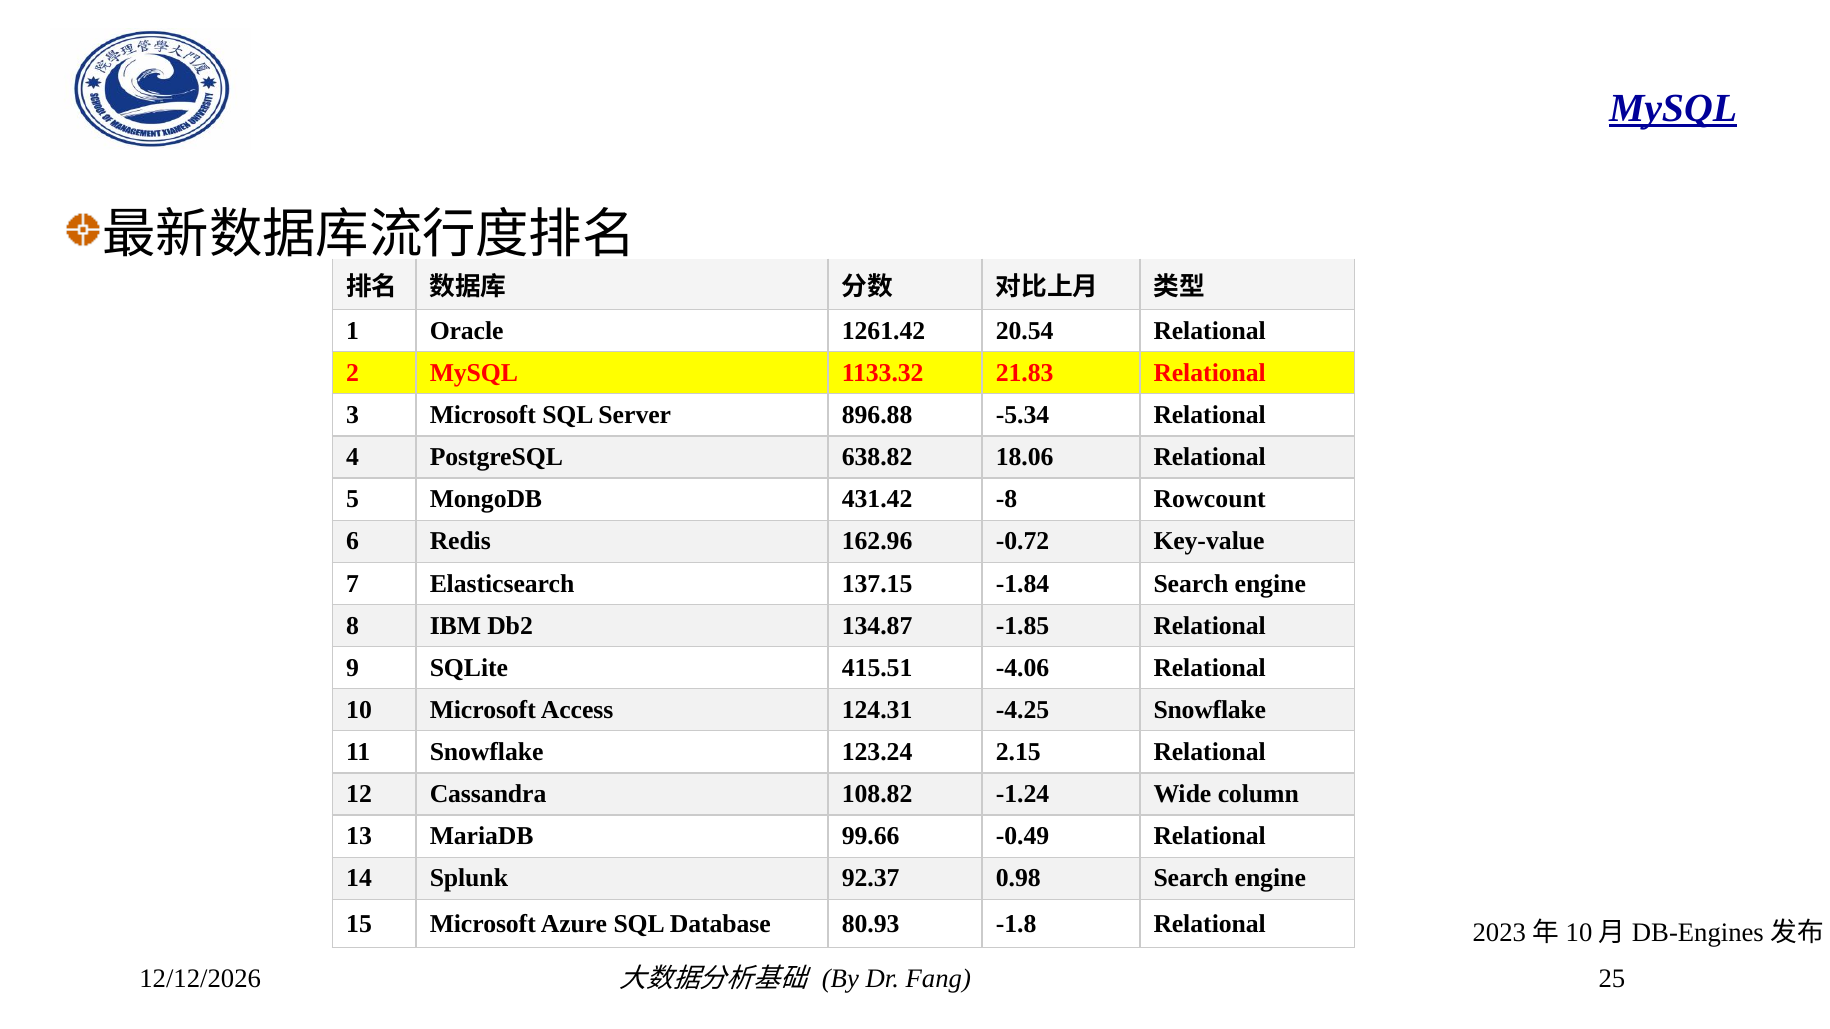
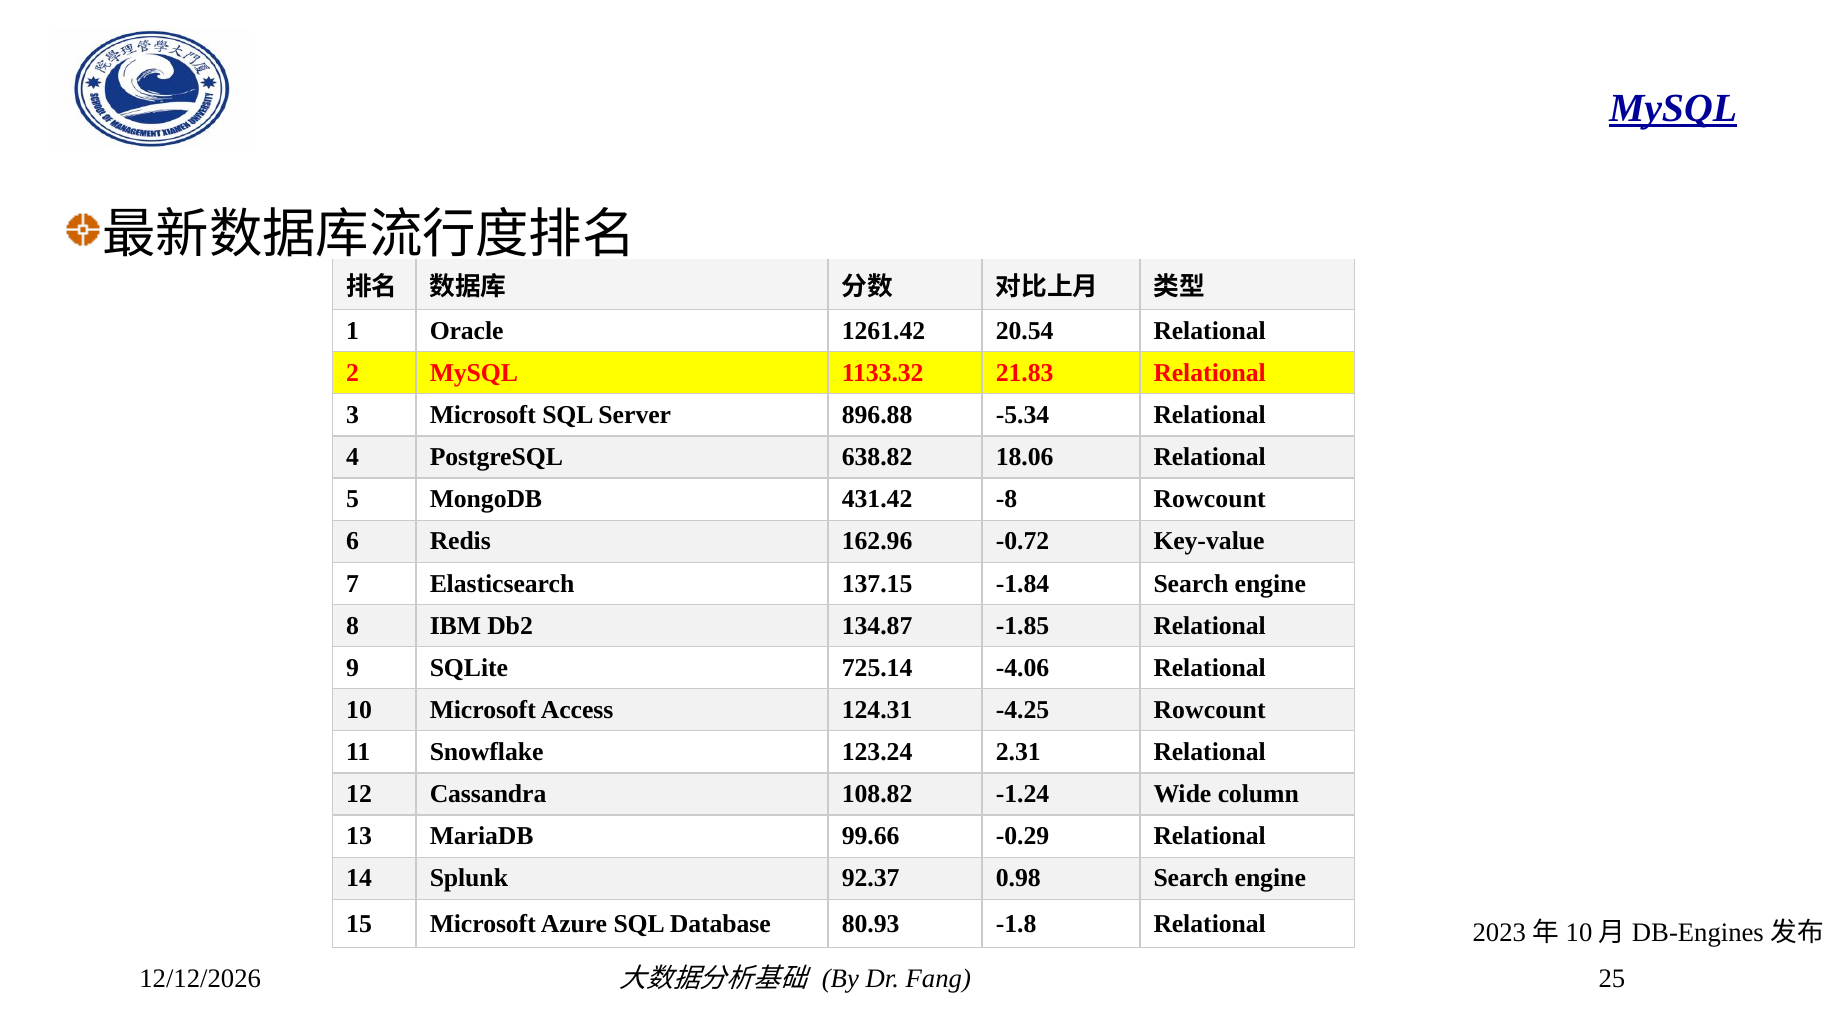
415.51: 415.51 -> 725.14
-4.25 Snowflake: Snowflake -> Rowcount
2.15: 2.15 -> 2.31
-0.49: -0.49 -> -0.29
